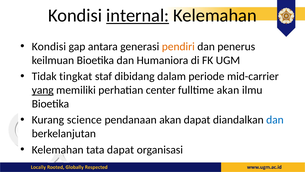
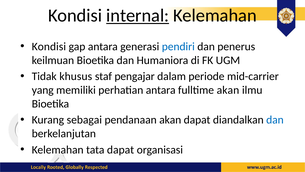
pendiri colour: orange -> blue
tingkat: tingkat -> khusus
dibidang: dibidang -> pengajar
yang underline: present -> none
perhatian center: center -> antara
science: science -> sebagai
